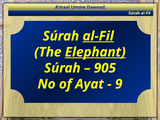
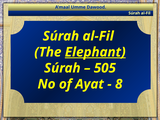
al-Fil at (98, 36) underline: present -> none
905: 905 -> 505
9: 9 -> 8
